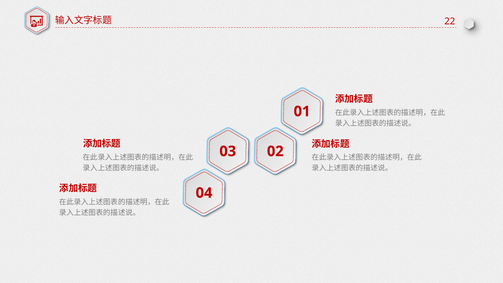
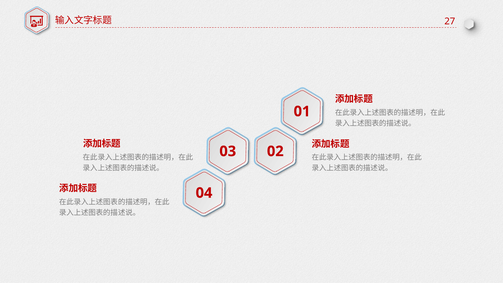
22: 22 -> 27
